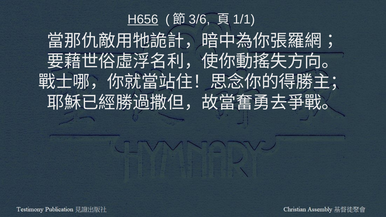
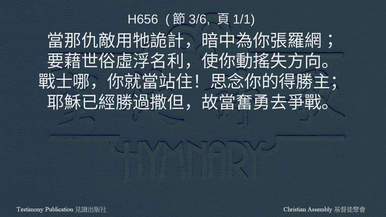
H656 underline: present -> none
